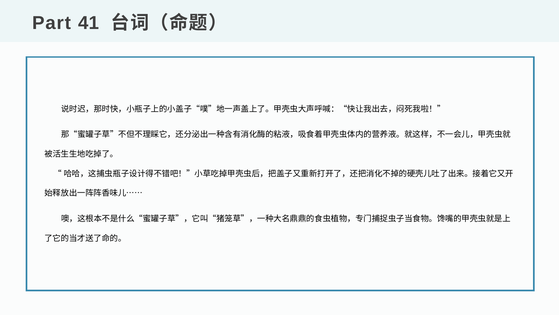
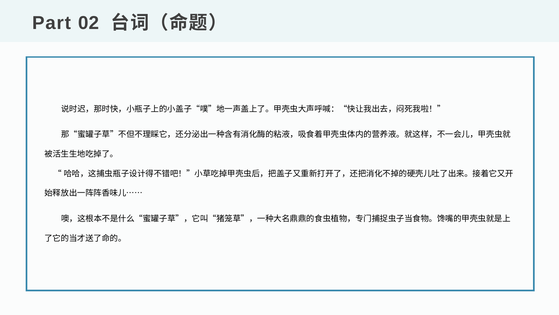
41: 41 -> 02
